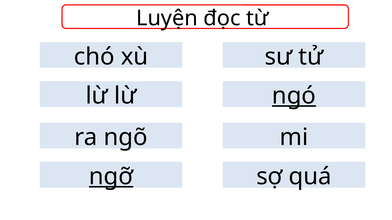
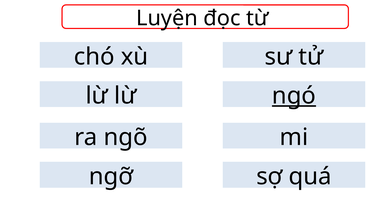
ngỡ underline: present -> none
